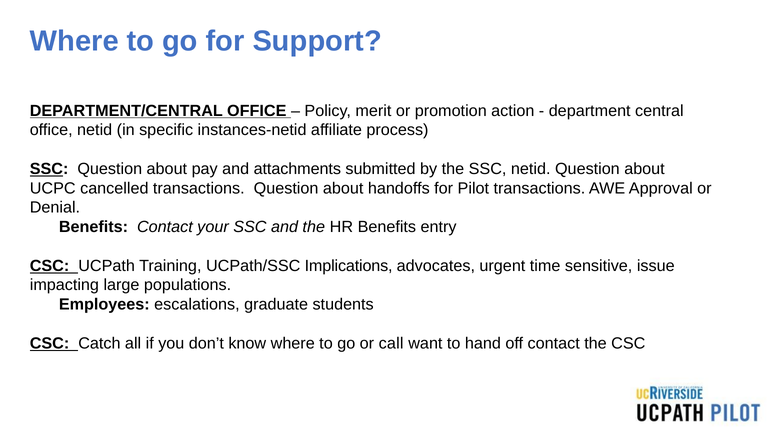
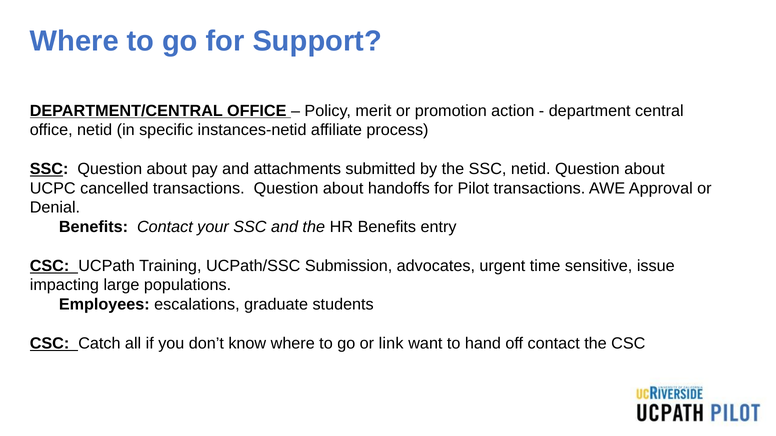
Implications: Implications -> Submission
call: call -> link
